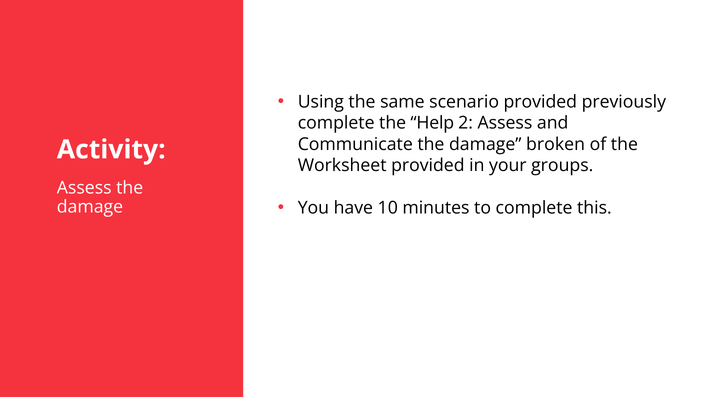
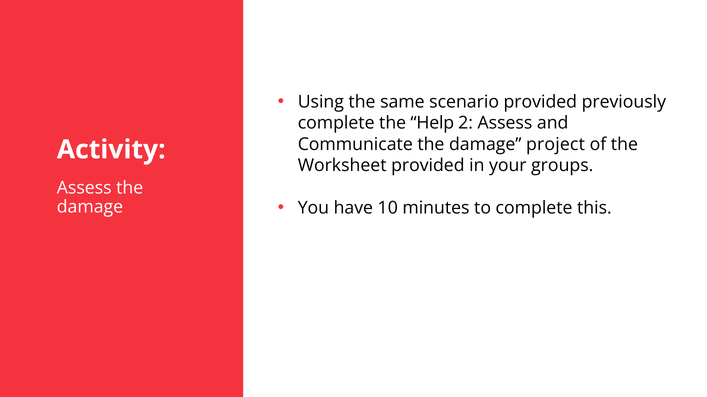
broken: broken -> project
